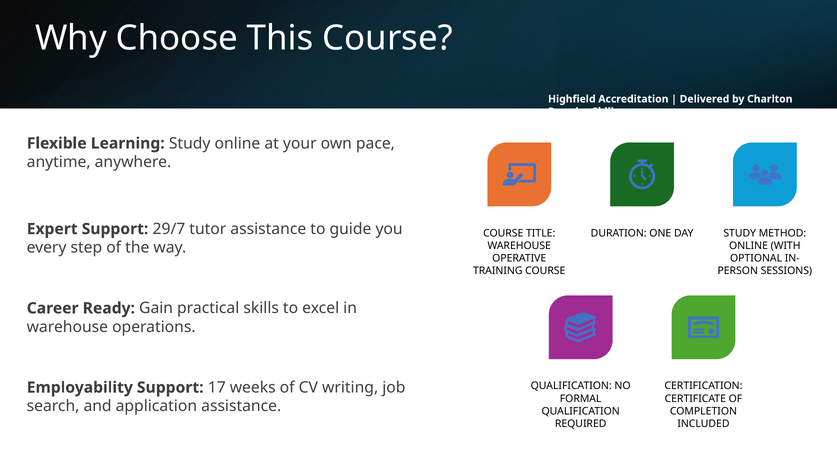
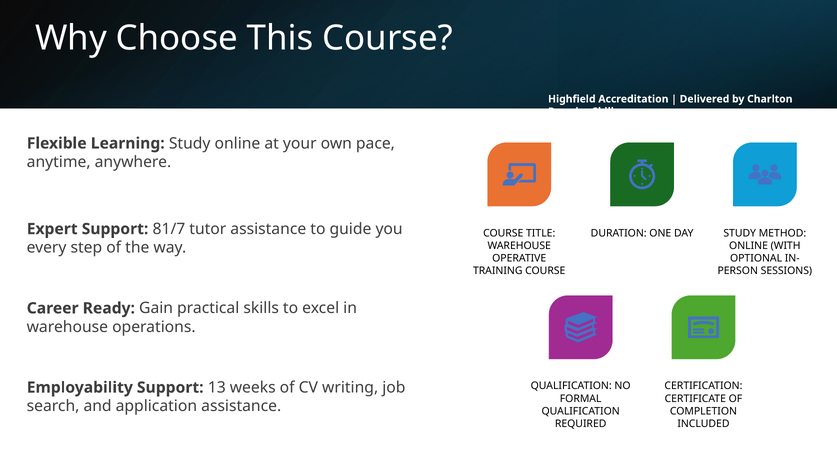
29/7: 29/7 -> 81/7
17: 17 -> 13
